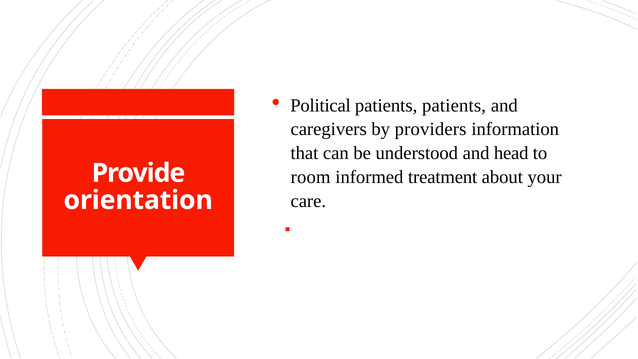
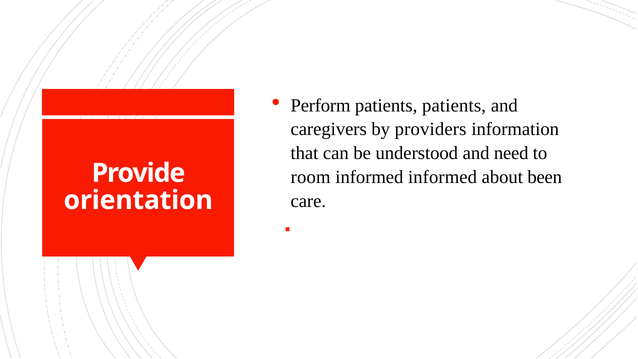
Political: Political -> Perform
head: head -> need
informed treatment: treatment -> informed
your: your -> been
